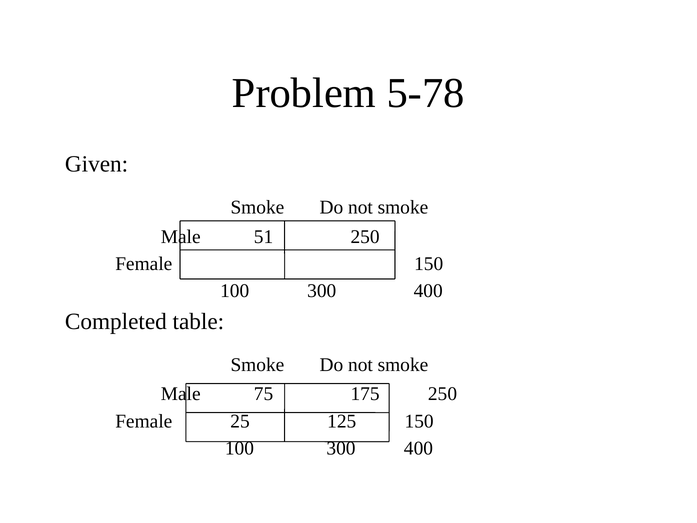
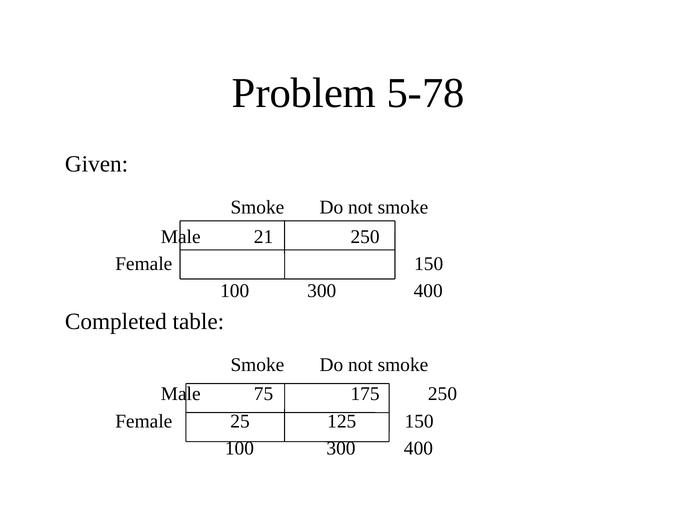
51: 51 -> 21
